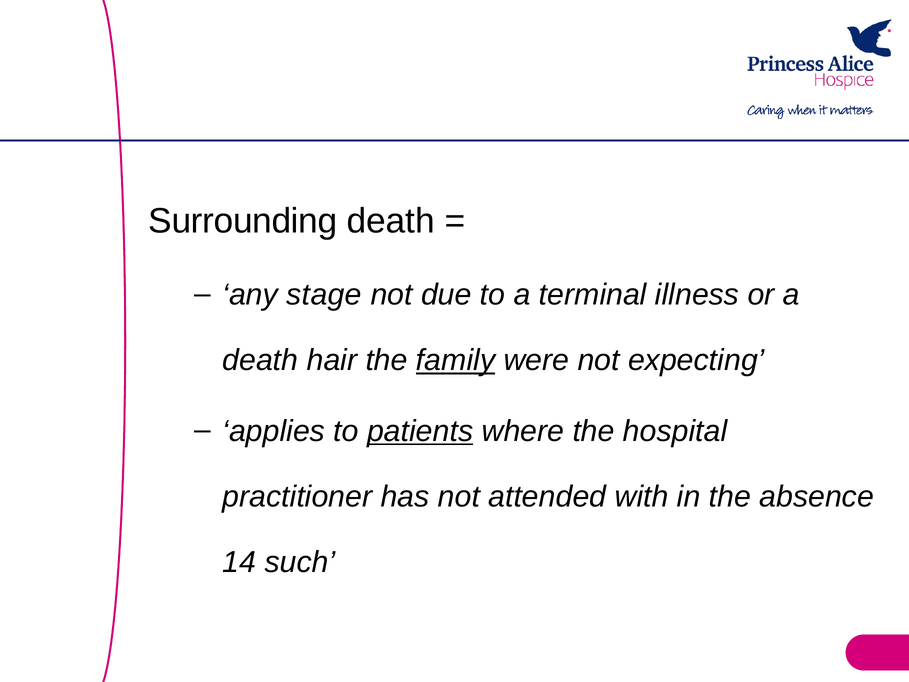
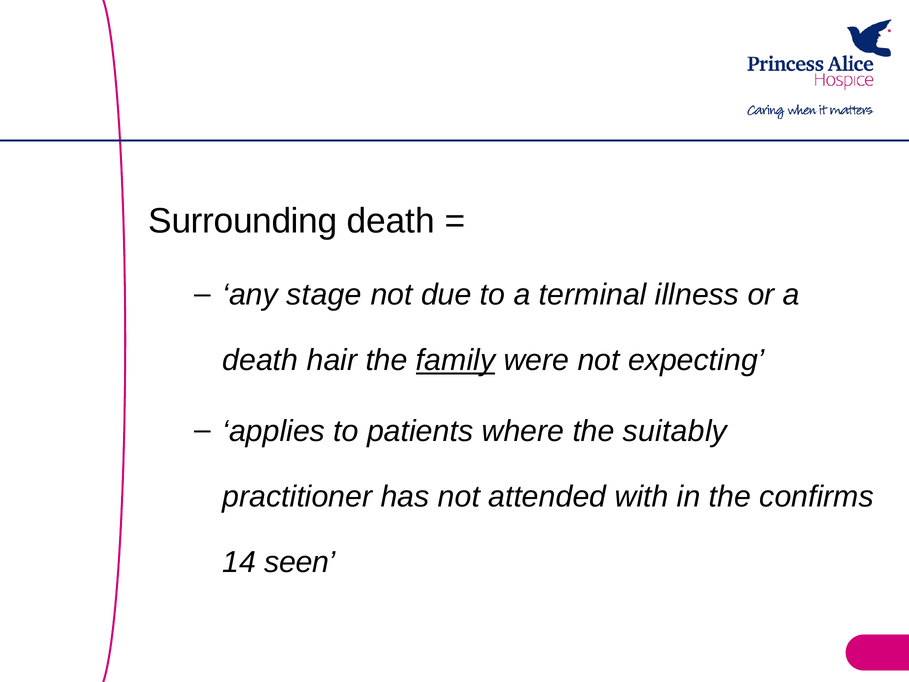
patients underline: present -> none
hospital: hospital -> suitably
absence: absence -> confirms
such: such -> seen
